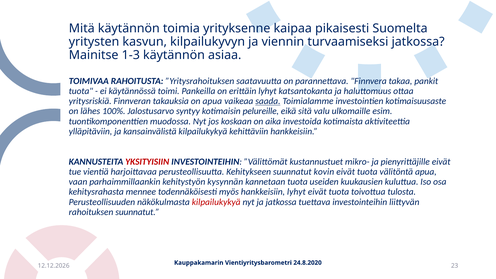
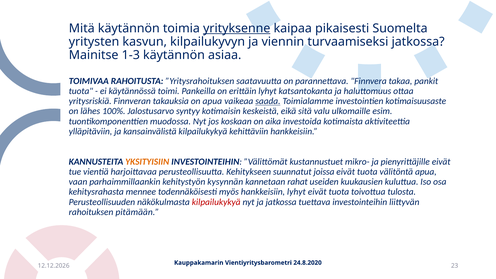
yrityksenne underline: none -> present
pelureille: pelureille -> keskeistä
YKSITYISIIN colour: red -> orange
kovin: kovin -> joissa
kannetaan tuota: tuota -> rahat
rahoituksen suunnatut: suunnatut -> pitämään
